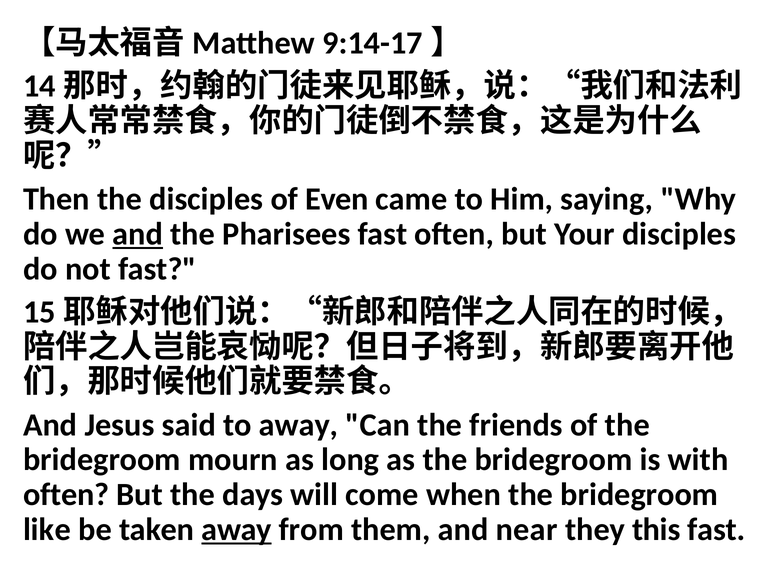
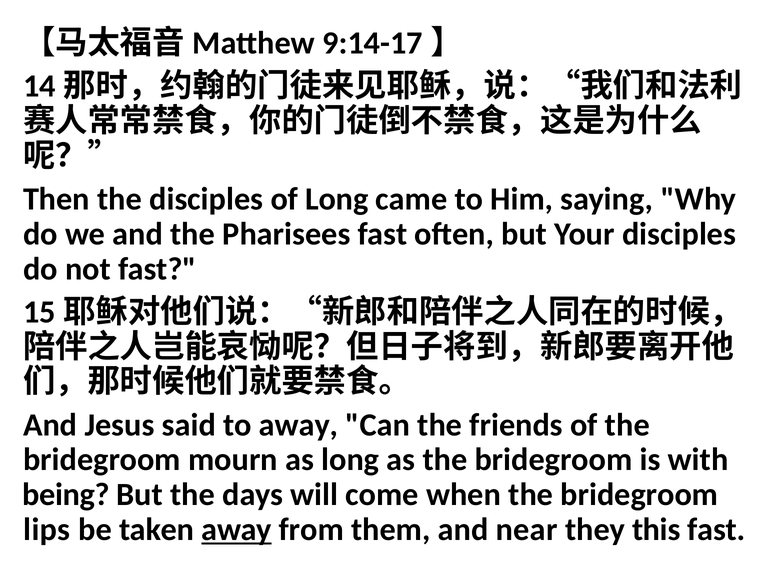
of Even: Even -> Long
and at (138, 234) underline: present -> none
often at (66, 495): often -> being
like: like -> lips
